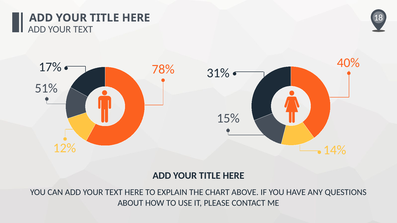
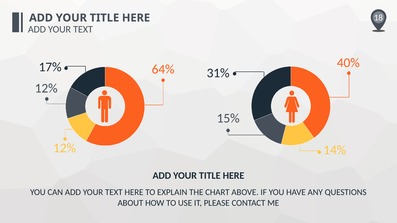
78%: 78% -> 64%
51% at (46, 88): 51% -> 12%
